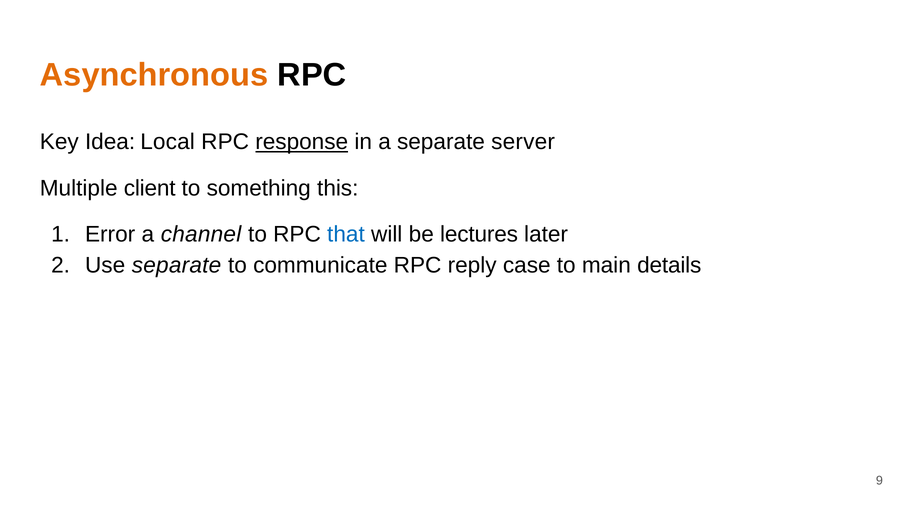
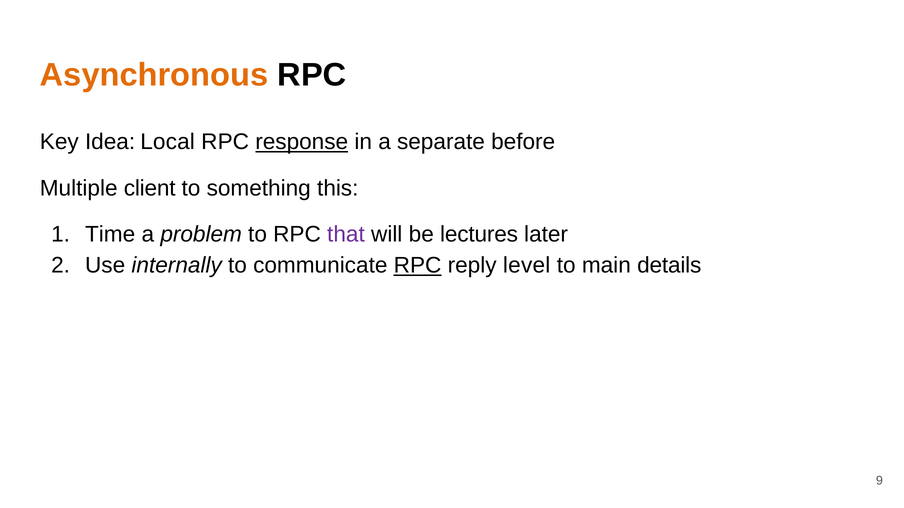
server: server -> before
Error: Error -> Time
channel: channel -> problem
that colour: blue -> purple
Use separate: separate -> internally
RPC at (418, 266) underline: none -> present
case: case -> level
